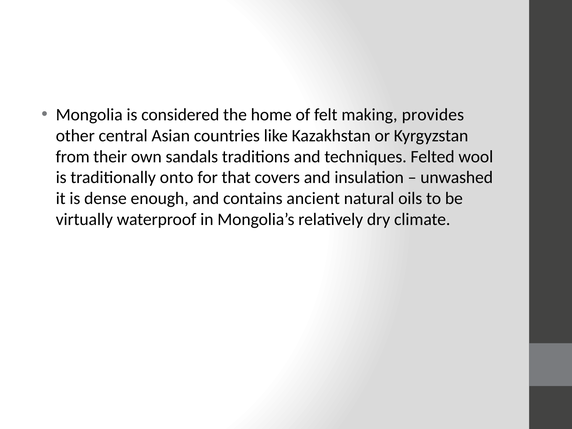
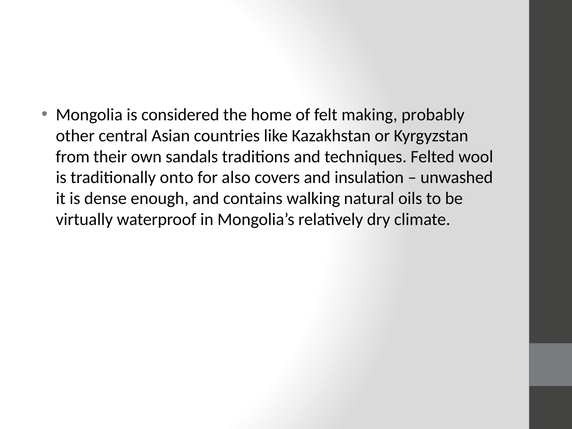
provides: provides -> probably
that: that -> also
ancient: ancient -> walking
